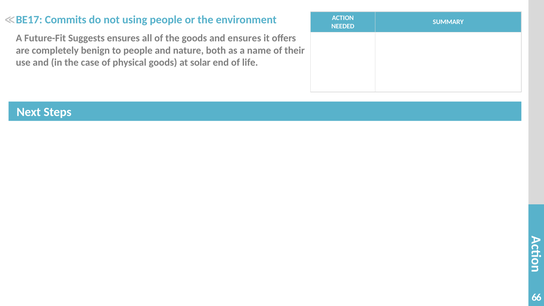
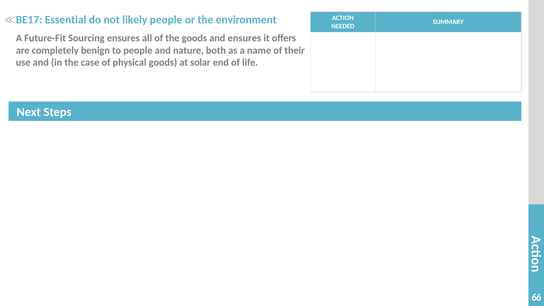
Commits: Commits -> Essential
using: using -> likely
Suggests: Suggests -> Sourcing
